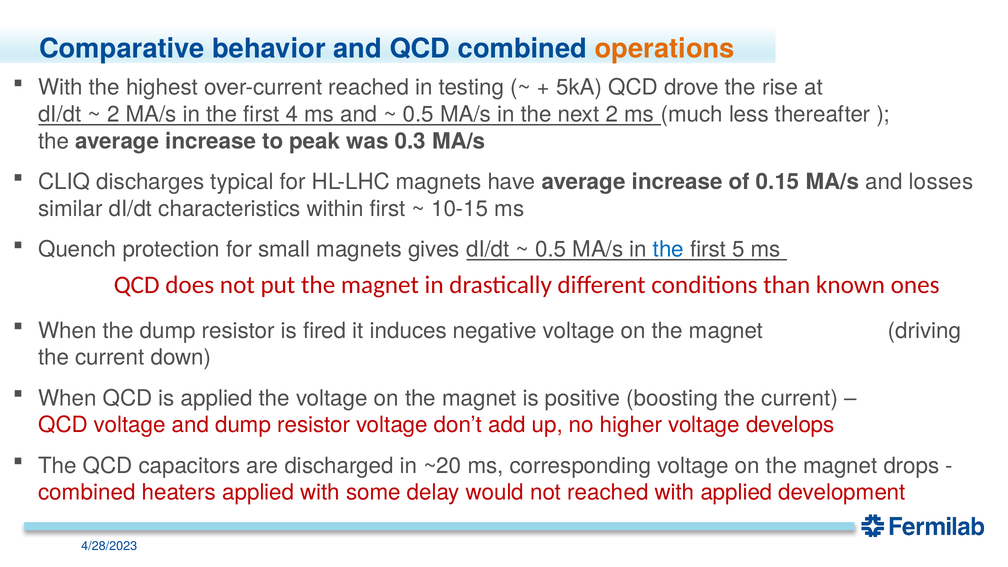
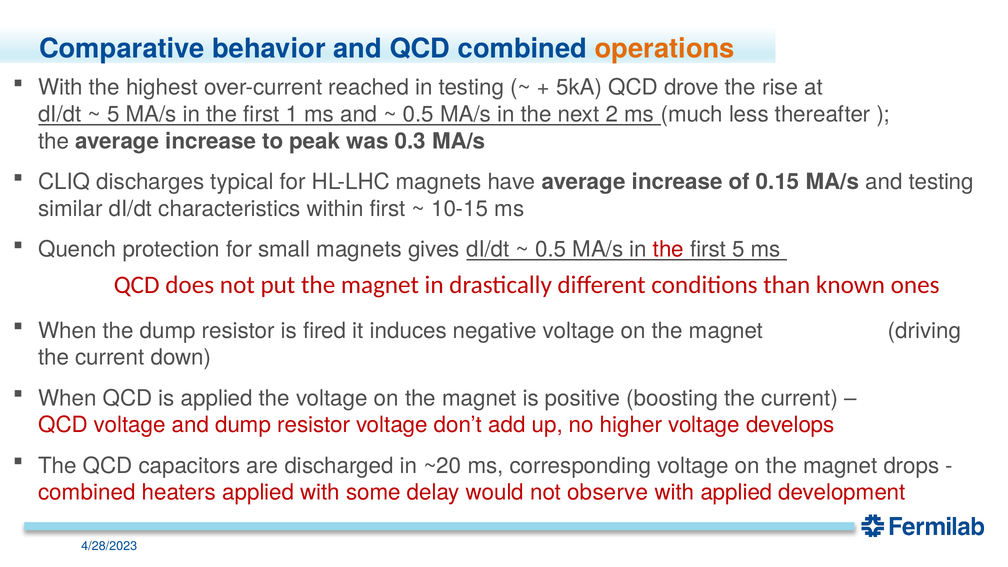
2 at (113, 114): 2 -> 5
4: 4 -> 1
and losses: losses -> testing
the at (668, 249) colour: blue -> red
not reached: reached -> observe
